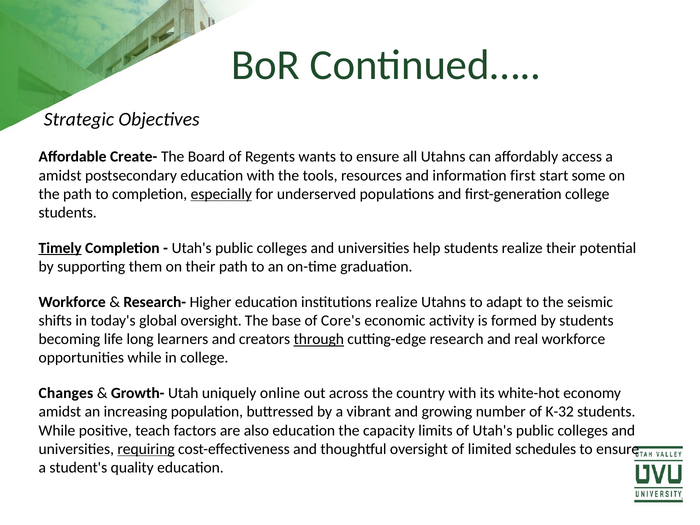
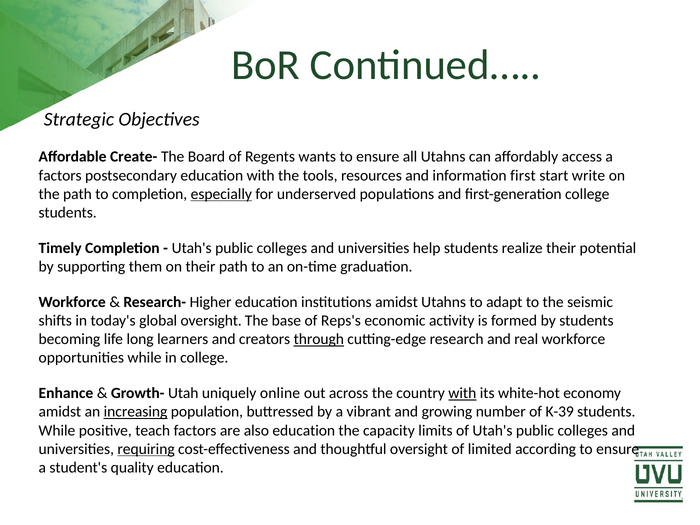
amidst at (60, 175): amidst -> factors
some: some -> write
Timely underline: present -> none
institutions realize: realize -> amidst
Core's: Core's -> Reps's
Changes: Changes -> Enhance
with at (462, 393) underline: none -> present
increasing underline: none -> present
K-32: K-32 -> K-39
schedules: schedules -> according
